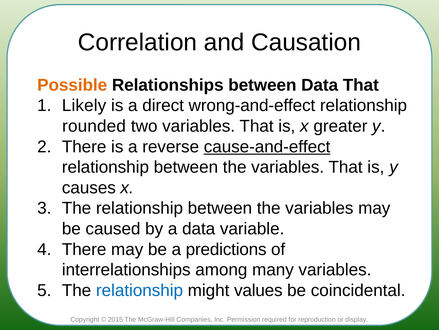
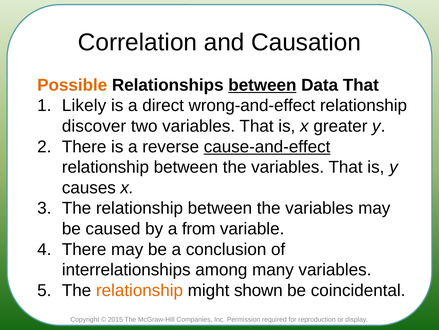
between at (262, 85) underline: none -> present
rounded: rounded -> discover
a data: data -> from
predictions: predictions -> conclusion
relationship at (140, 290) colour: blue -> orange
values: values -> shown
